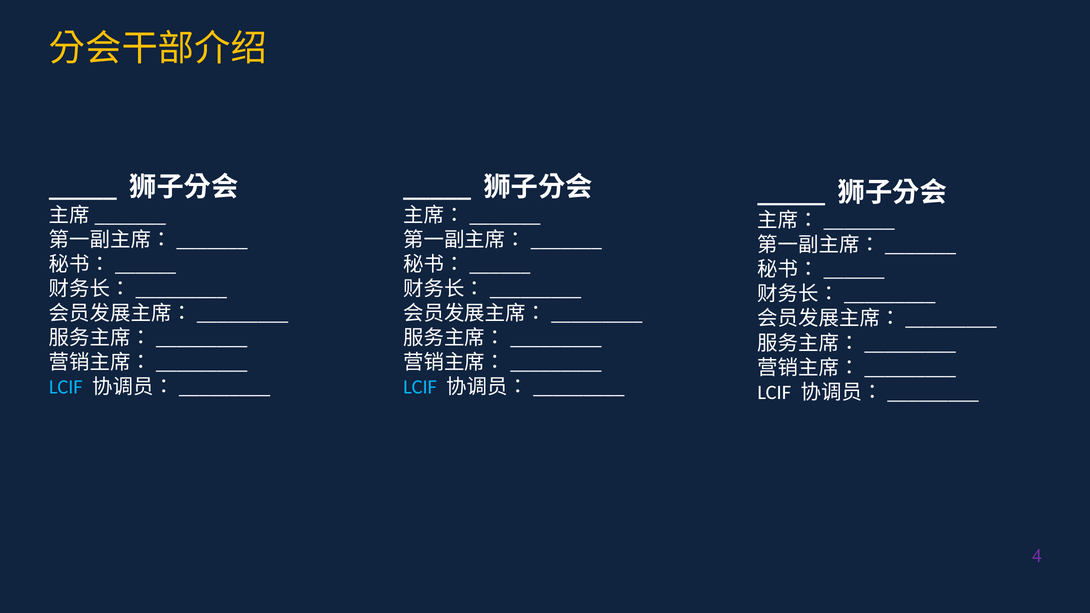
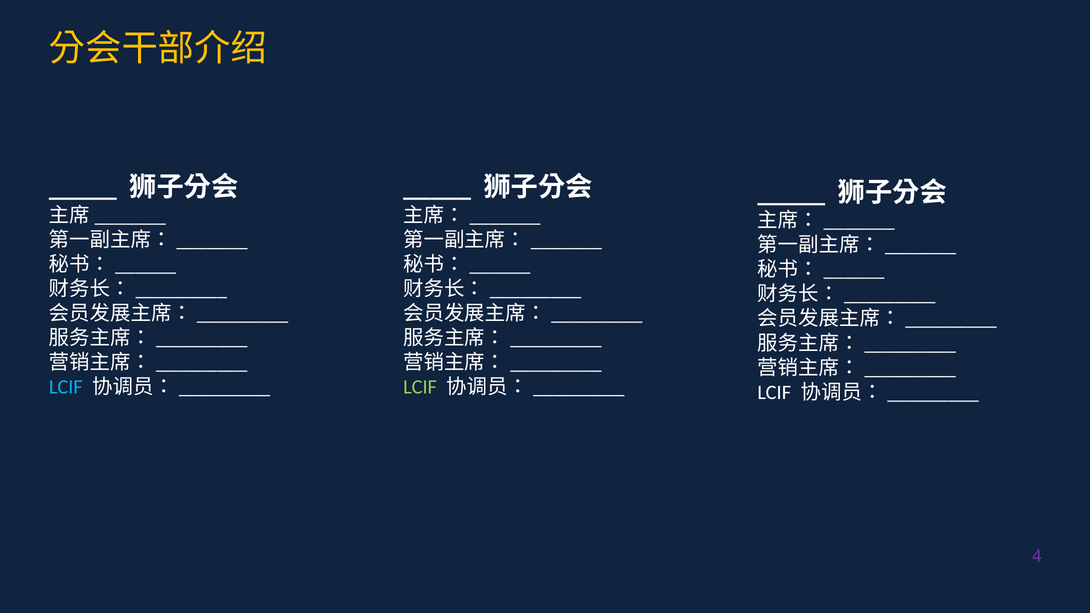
LCIF at (420, 387) colour: light blue -> light green
